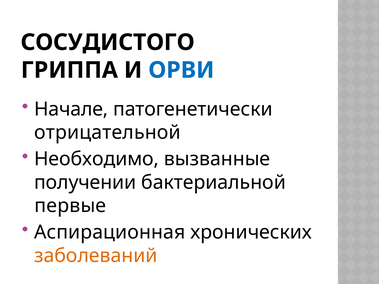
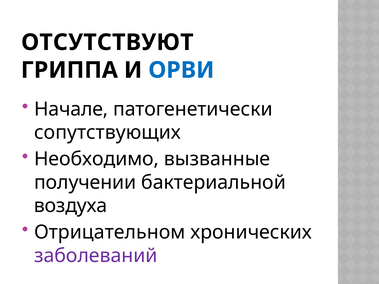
СОСУДИСТОГО: СОСУДИСТОГО -> ОТСУТСТВУЮТ
отрицательной: отрицательной -> сопутствующих
первые: первые -> воздуха
Аспирационная: Аспирационная -> Отрицательном
заболеваний colour: orange -> purple
